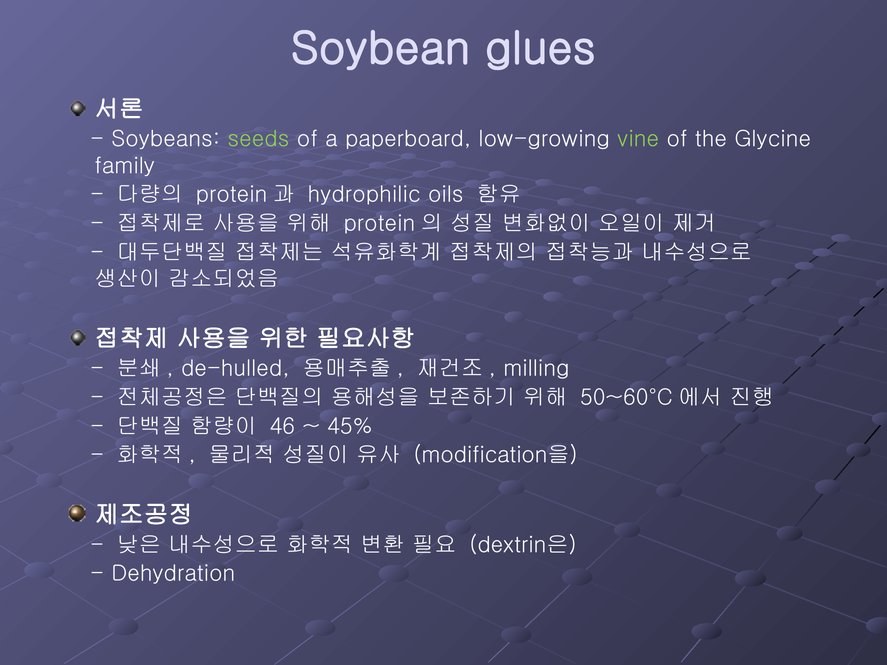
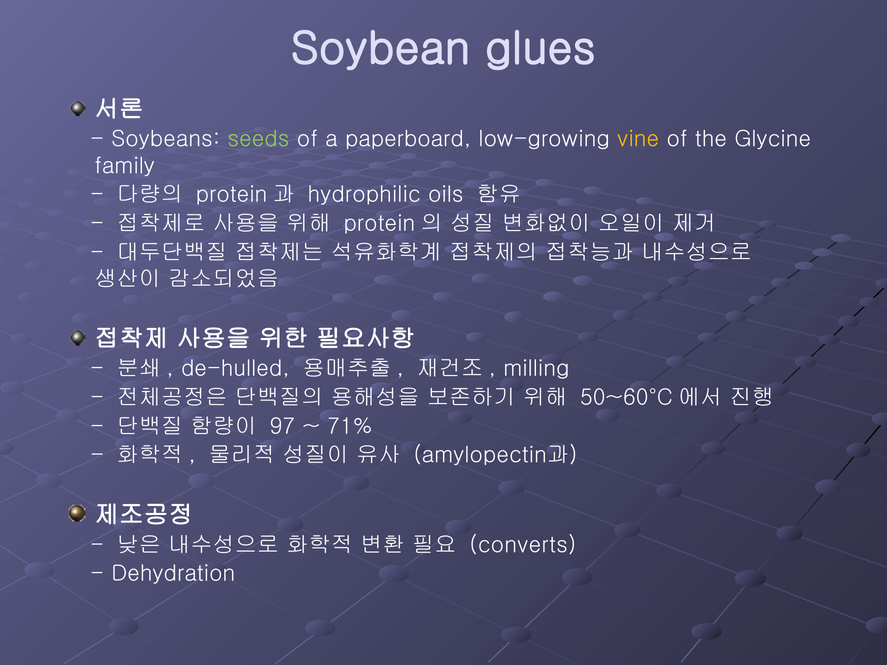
vine colour: light green -> yellow
46: 46 -> 97
45%: 45% -> 71%
modification을: modification을 -> amylopectin과
dextrin은: dextrin은 -> converts
